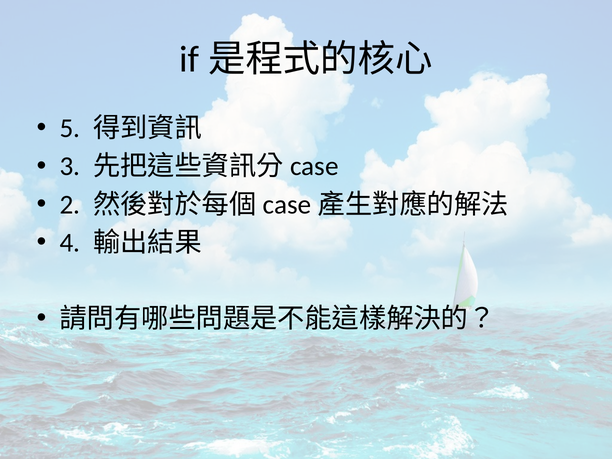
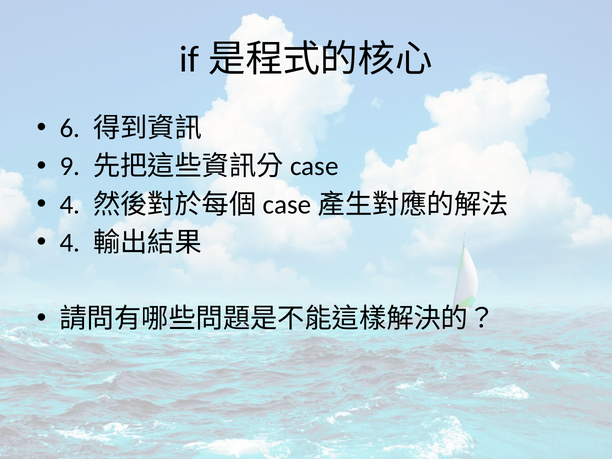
5: 5 -> 6
3: 3 -> 9
2 at (70, 205): 2 -> 4
